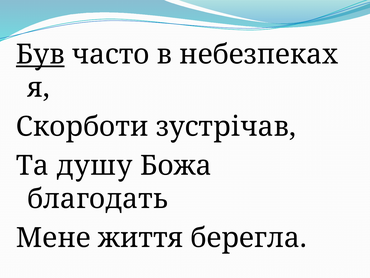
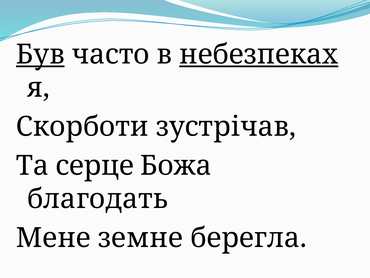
небезпеках underline: none -> present
душу: душу -> серце
життя: життя -> земне
